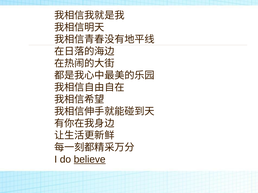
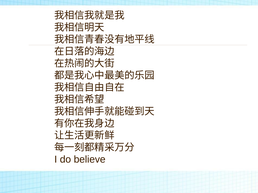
believe underline: present -> none
